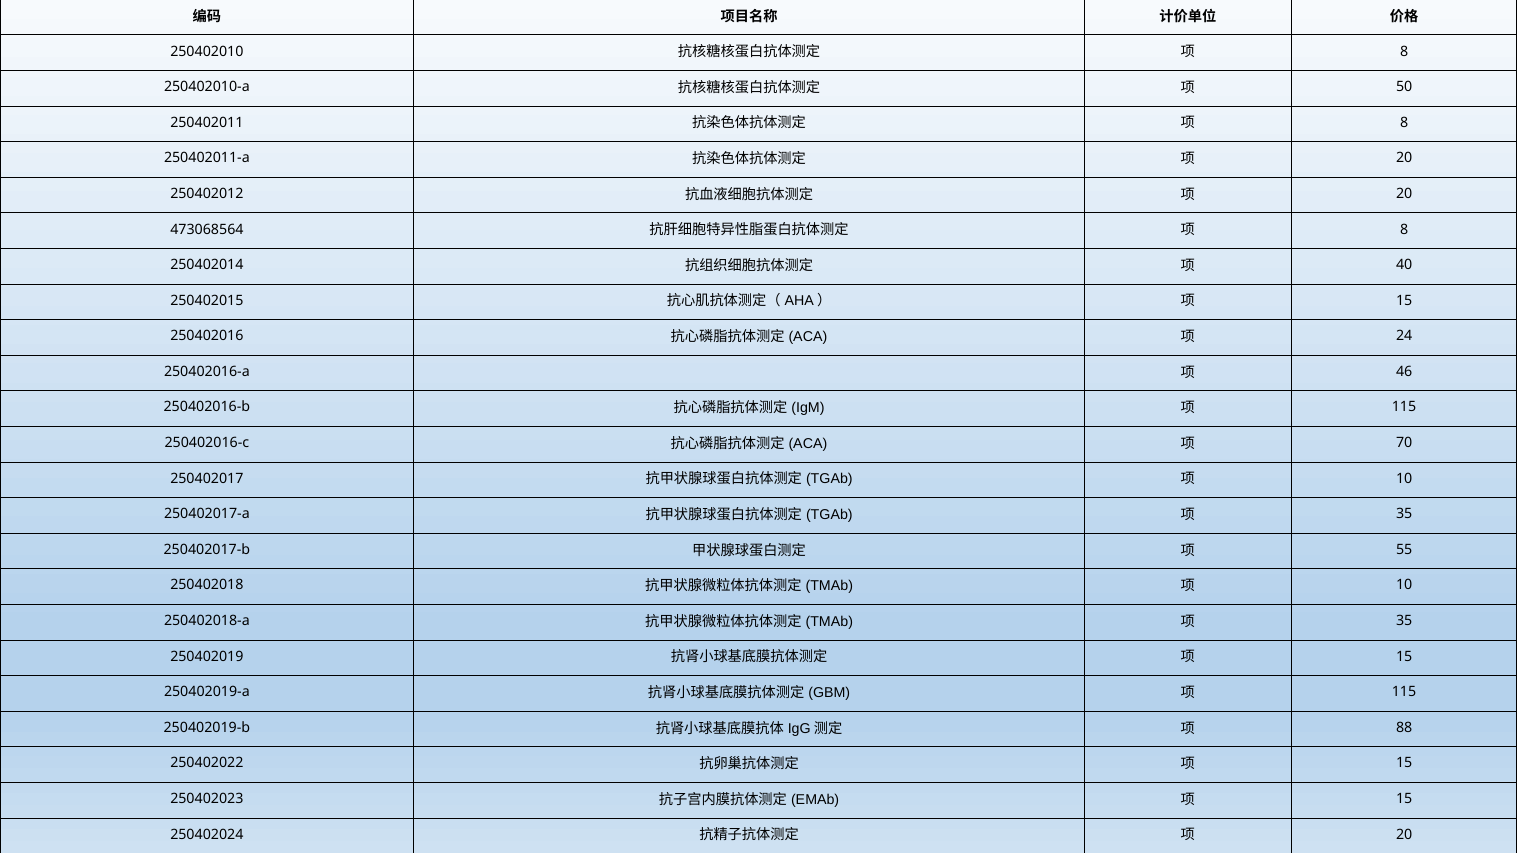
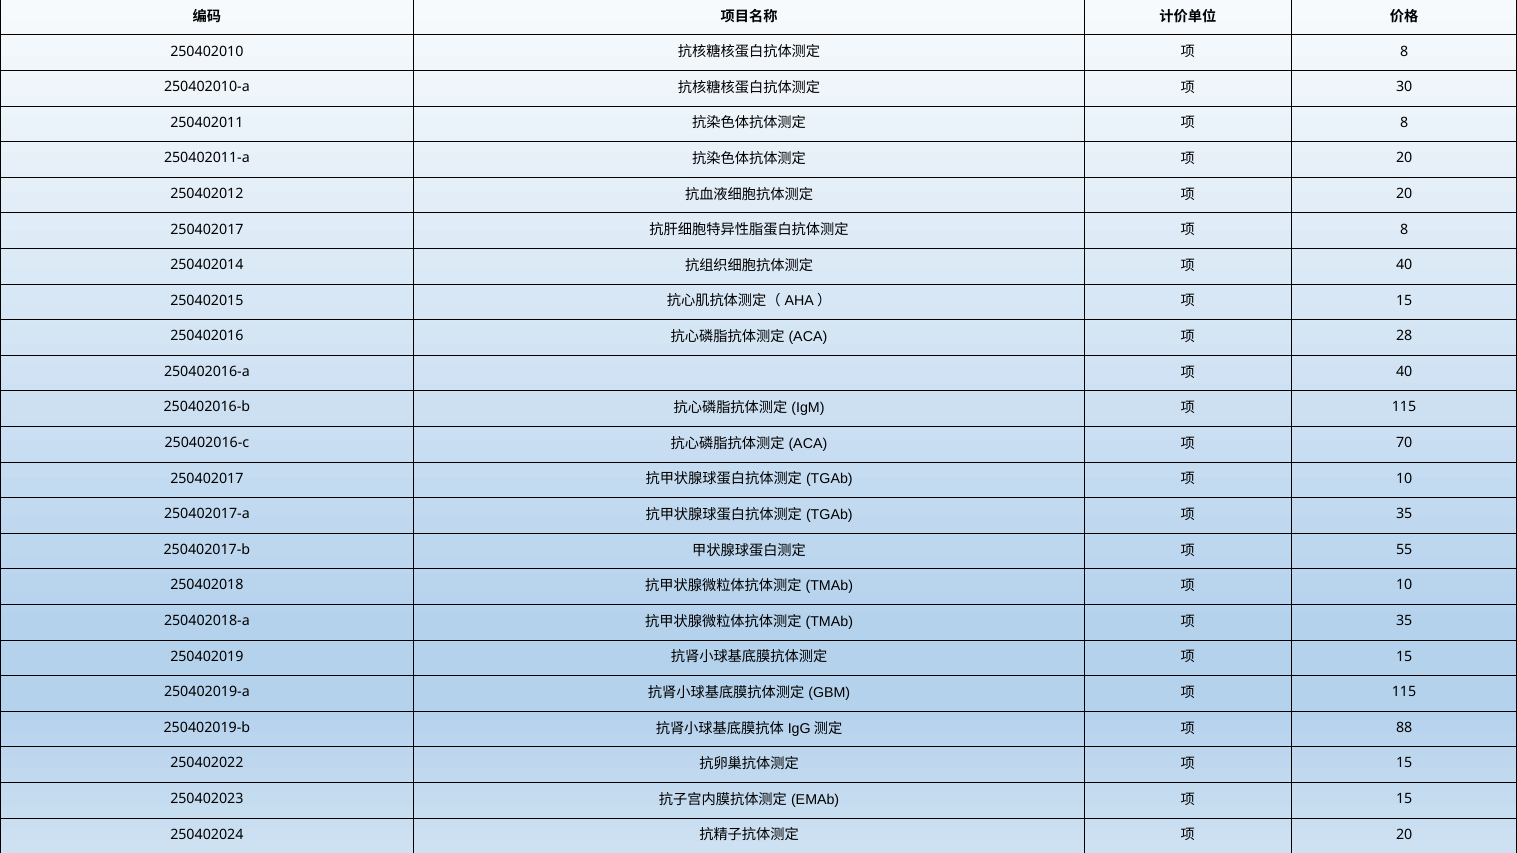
50: 50 -> 30
473068564 at (207, 229): 473068564 -> 250402017
24: 24 -> 28
46 at (1404, 372): 46 -> 40
